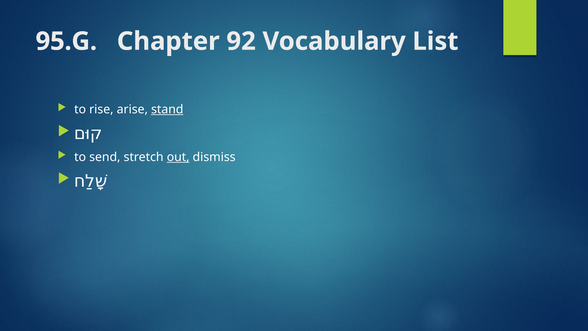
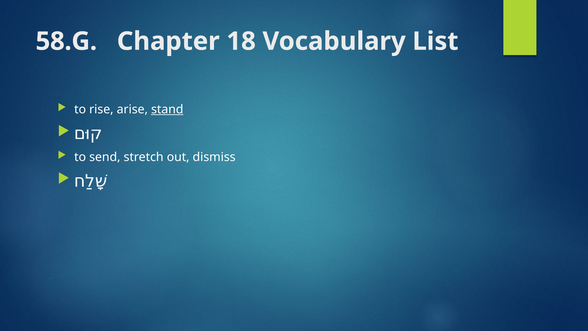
95.G: 95.G -> 58.G
92: 92 -> 18
out underline: present -> none
